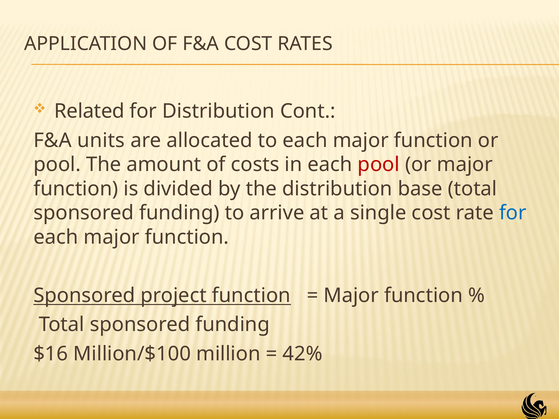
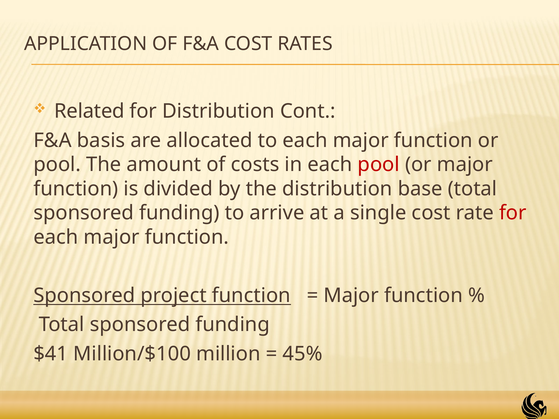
units: units -> basis
for at (513, 213) colour: blue -> red
$16: $16 -> $41
42%: 42% -> 45%
